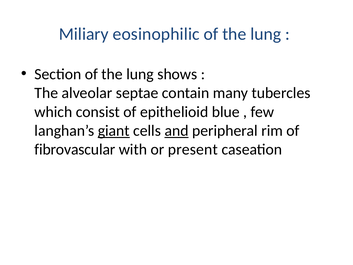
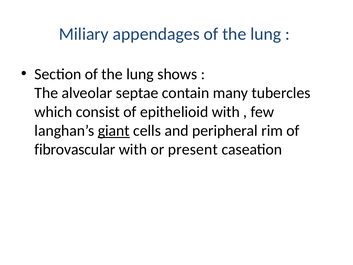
eosinophilic: eosinophilic -> appendages
epithelioid blue: blue -> with
and underline: present -> none
